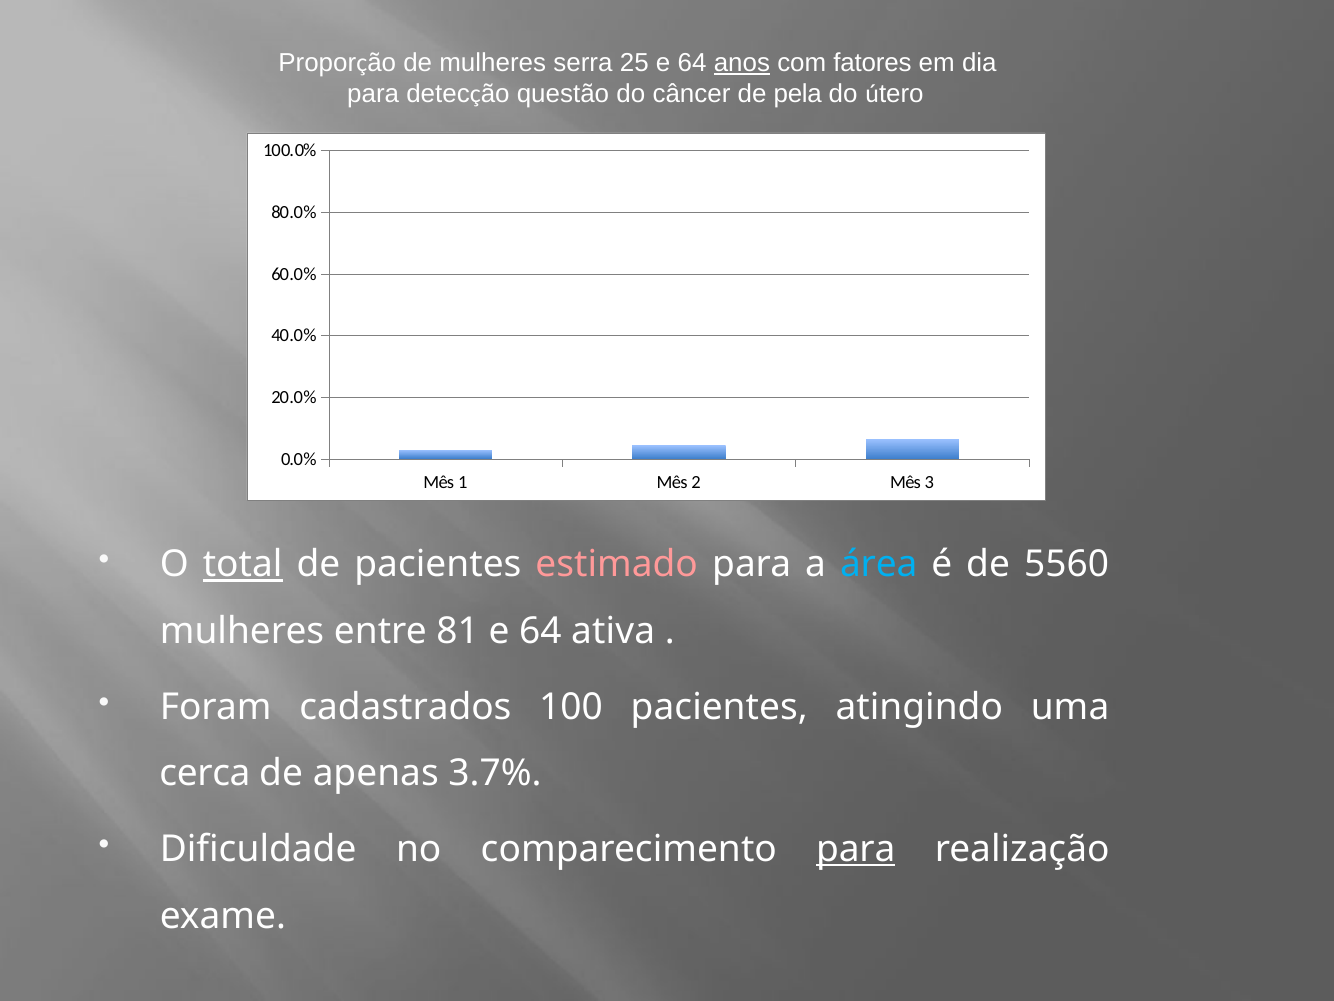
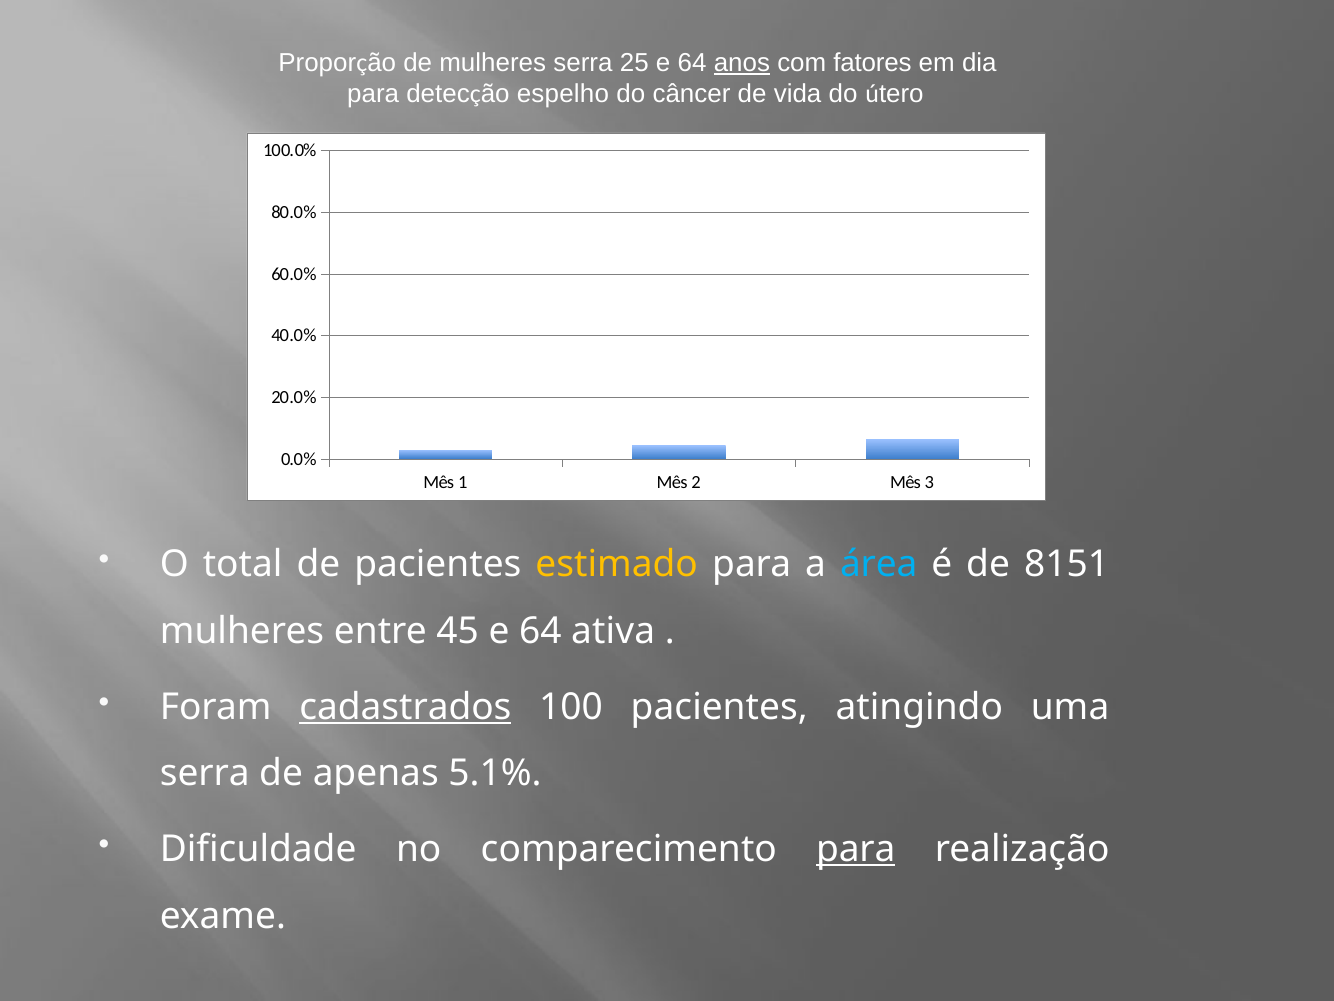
questão: questão -> espelho
pela: pela -> vida
total underline: present -> none
estimado colour: pink -> yellow
5560: 5560 -> 8151
81: 81 -> 45
cadastrados underline: none -> present
cerca at (205, 773): cerca -> serra
3.7%: 3.7% -> 5.1%
